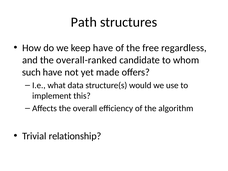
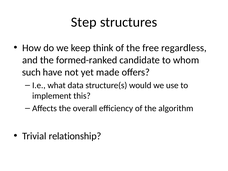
Path: Path -> Step
keep have: have -> think
overall-ranked: overall-ranked -> formed-ranked
